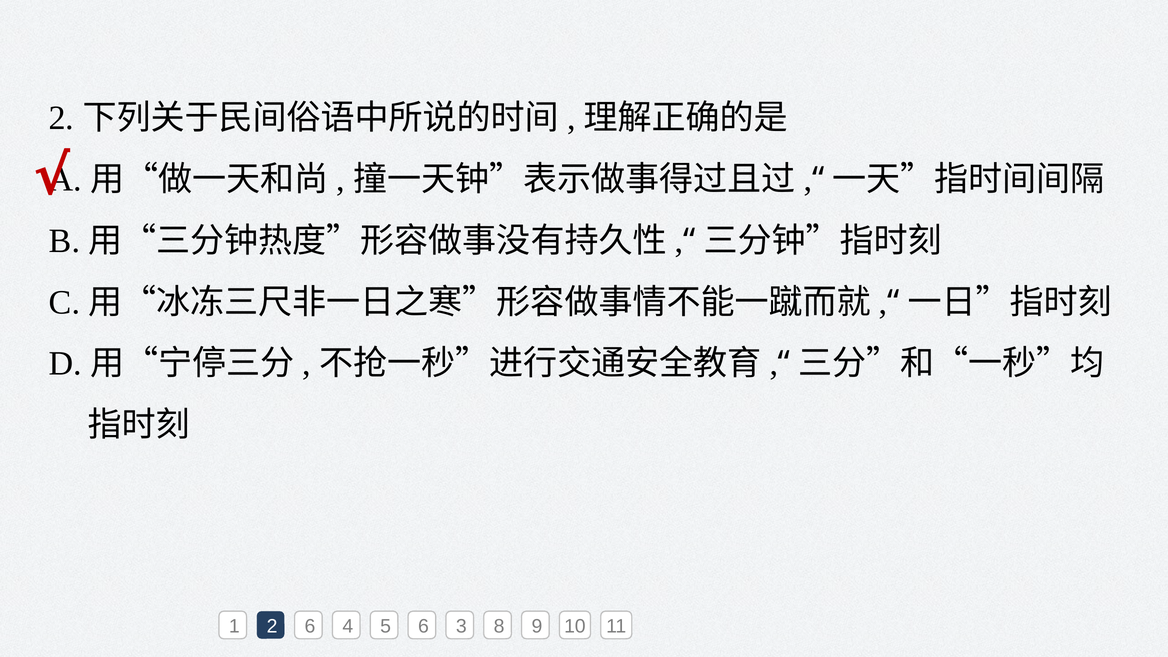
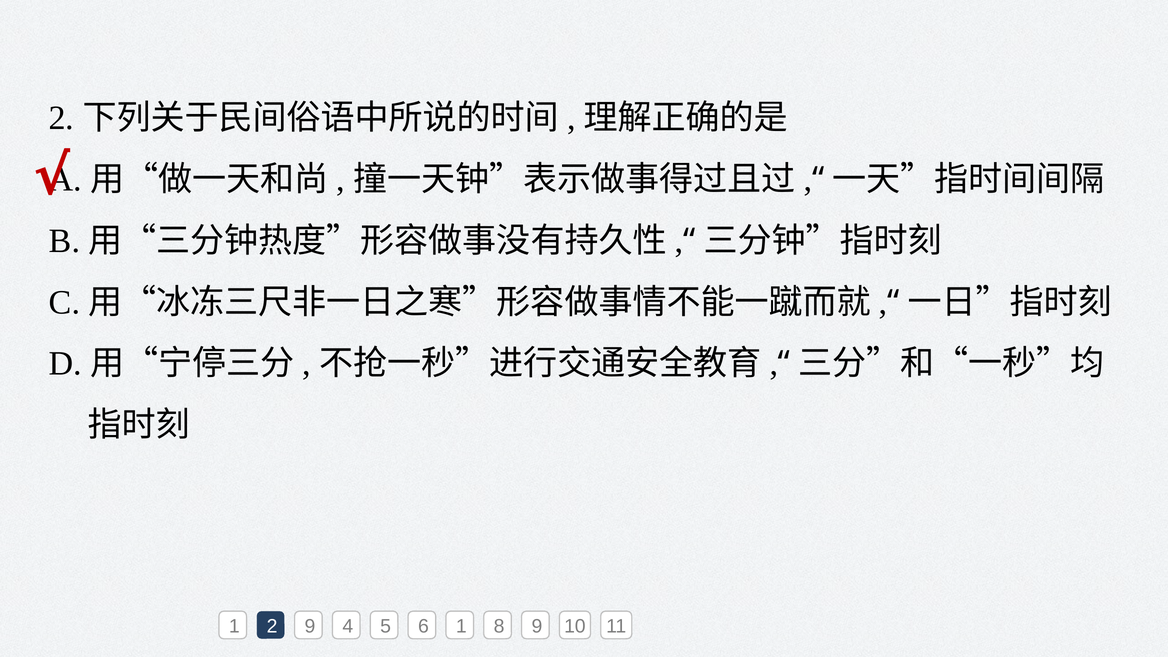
2 6: 6 -> 9
6 3: 3 -> 1
